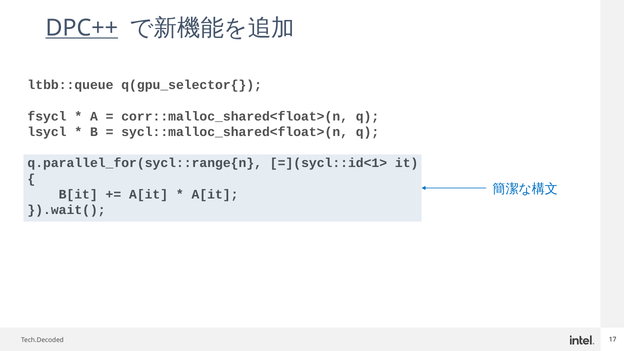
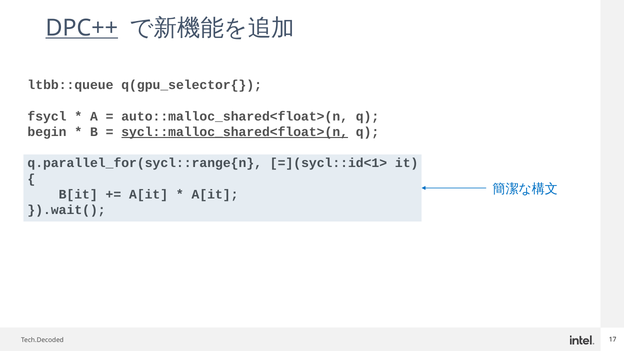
corr::malloc_shared<float>(n: corr::malloc_shared<float>(n -> auto::malloc_shared<float>(n
lsycl: lsycl -> begin
sycl::malloc_shared<float>(n underline: none -> present
